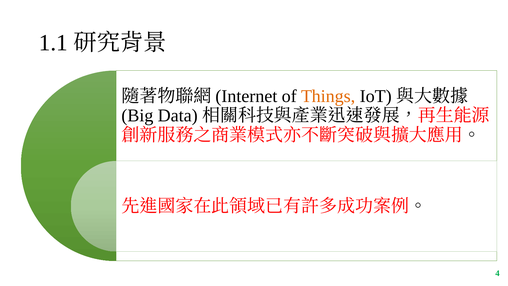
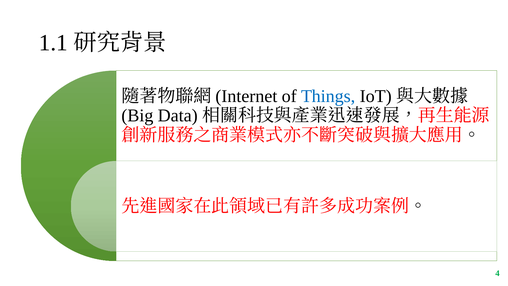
Things colour: orange -> blue
